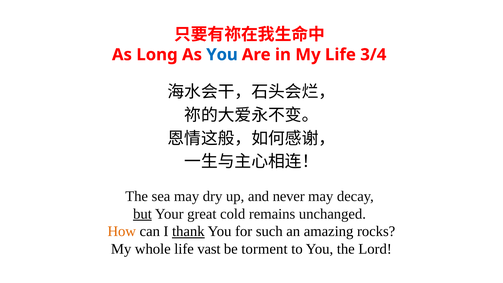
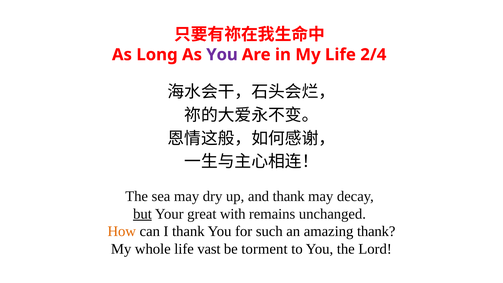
You at (222, 55) colour: blue -> purple
3/4: 3/4 -> 2/4
and never: never -> thank
cold: cold -> with
thank at (188, 231) underline: present -> none
amazing rocks: rocks -> thank
